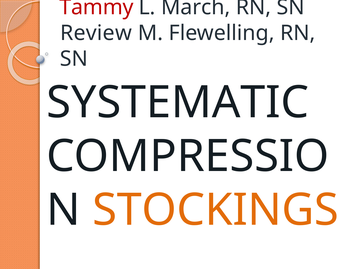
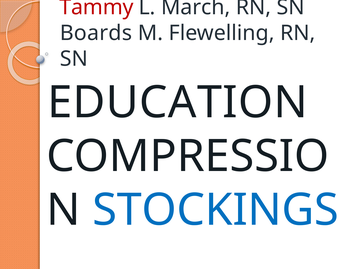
Review: Review -> Boards
SYSTEMATIC: SYSTEMATIC -> EDUCATION
STOCKINGS colour: orange -> blue
